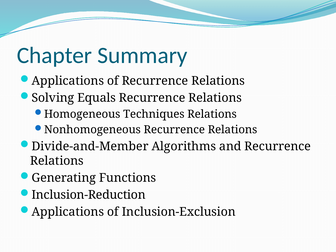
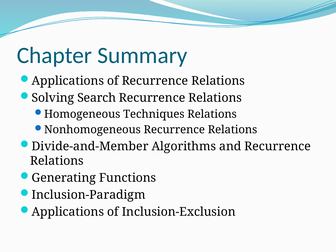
Equals: Equals -> Search
Inclusion-Reduction: Inclusion-Reduction -> Inclusion-Paradigm
